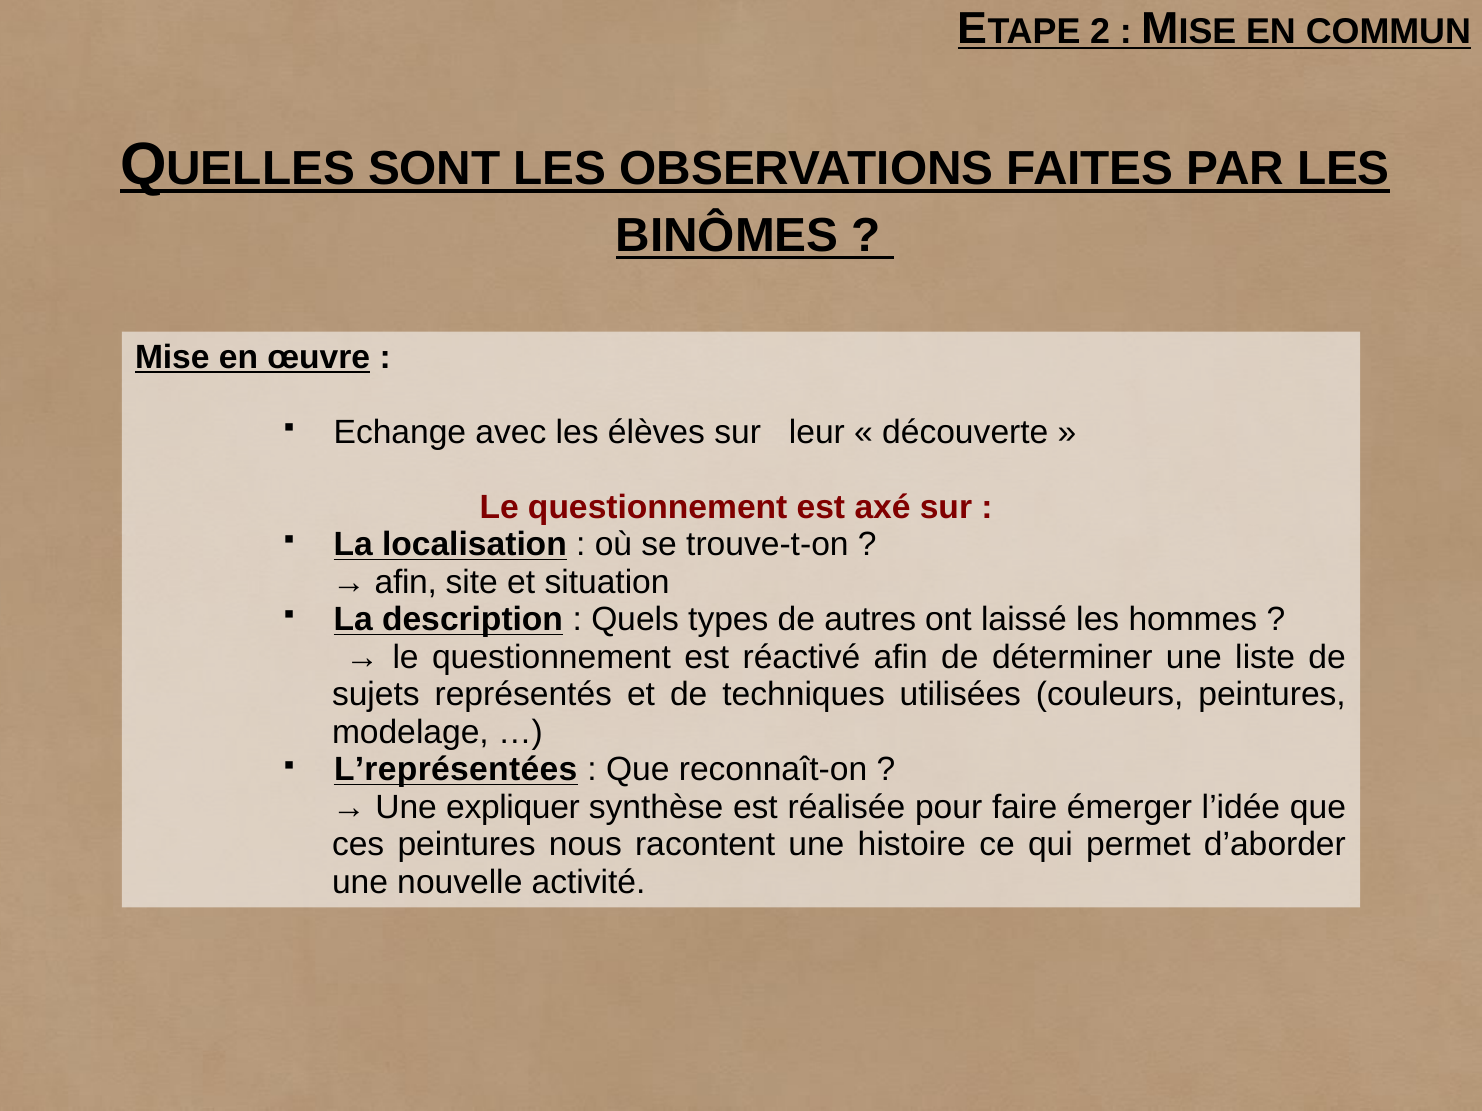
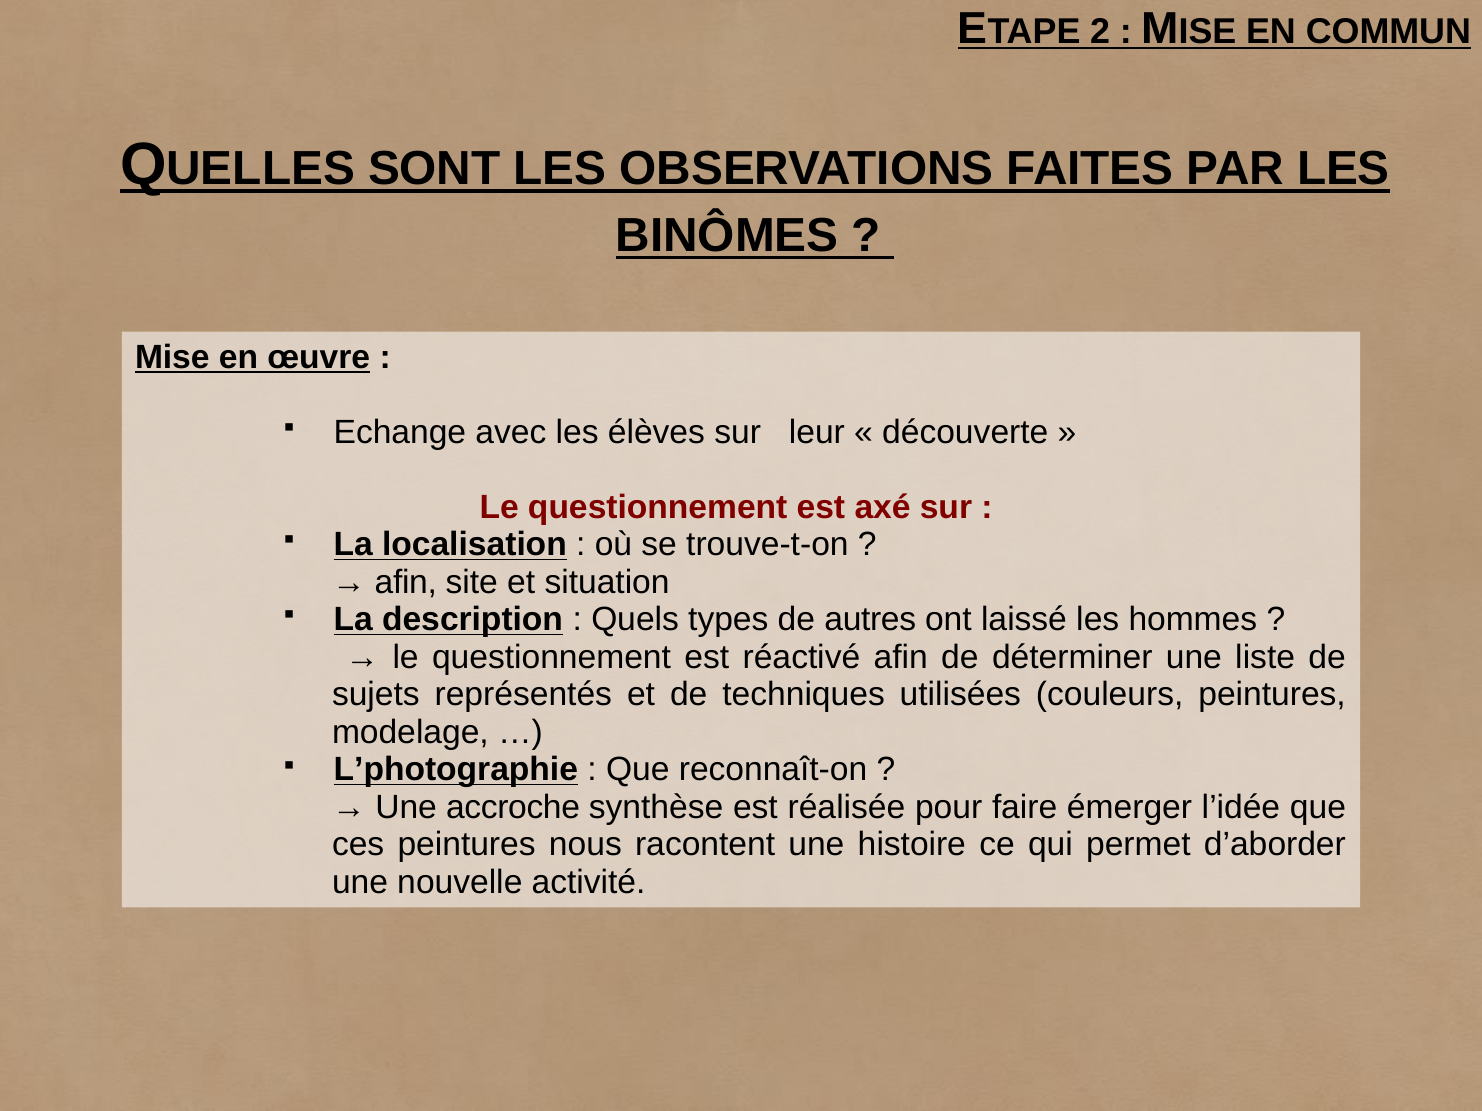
L’représentées: L’représentées -> L’photographie
expliquer: expliquer -> accroche
